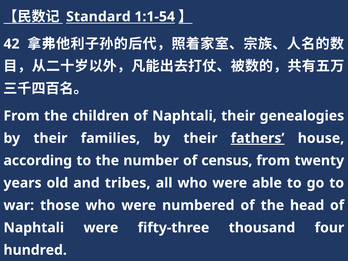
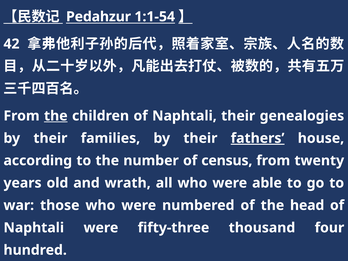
Standard: Standard -> Pedahzur
the at (56, 116) underline: none -> present
tribes: tribes -> wrath
